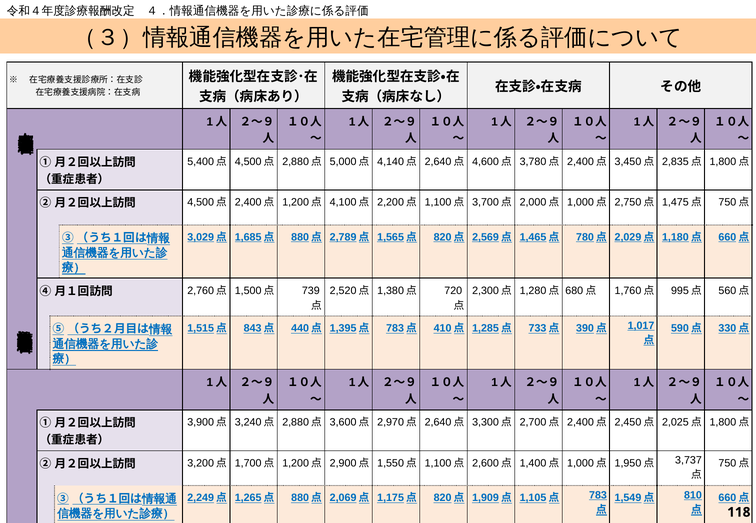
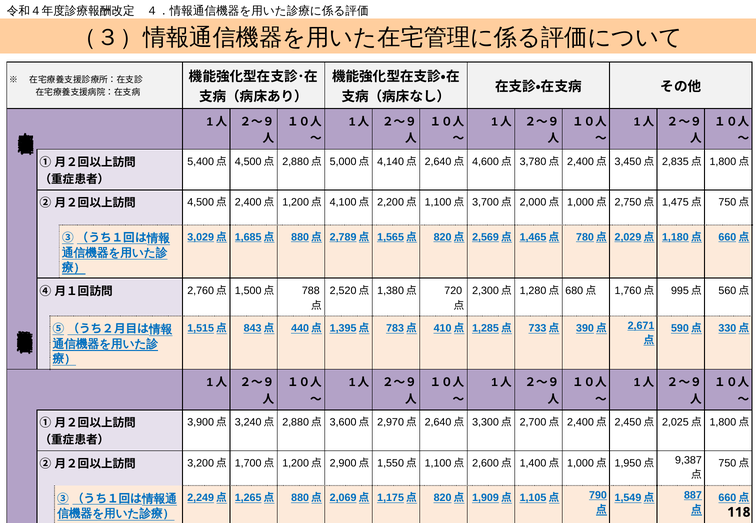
739: 739 -> 788
1,017: 1,017 -> 2,671
3,737: 3,737 -> 9,387
783: 783 -> 790
810: 810 -> 887
